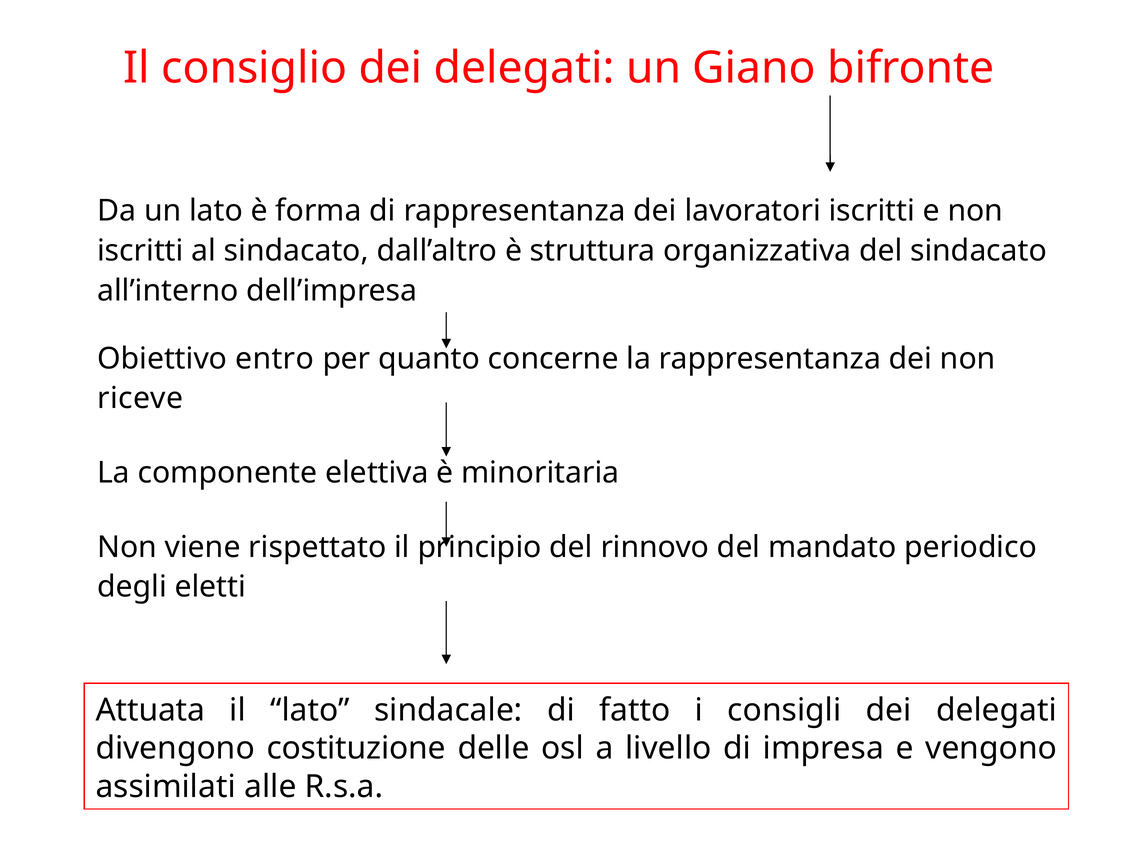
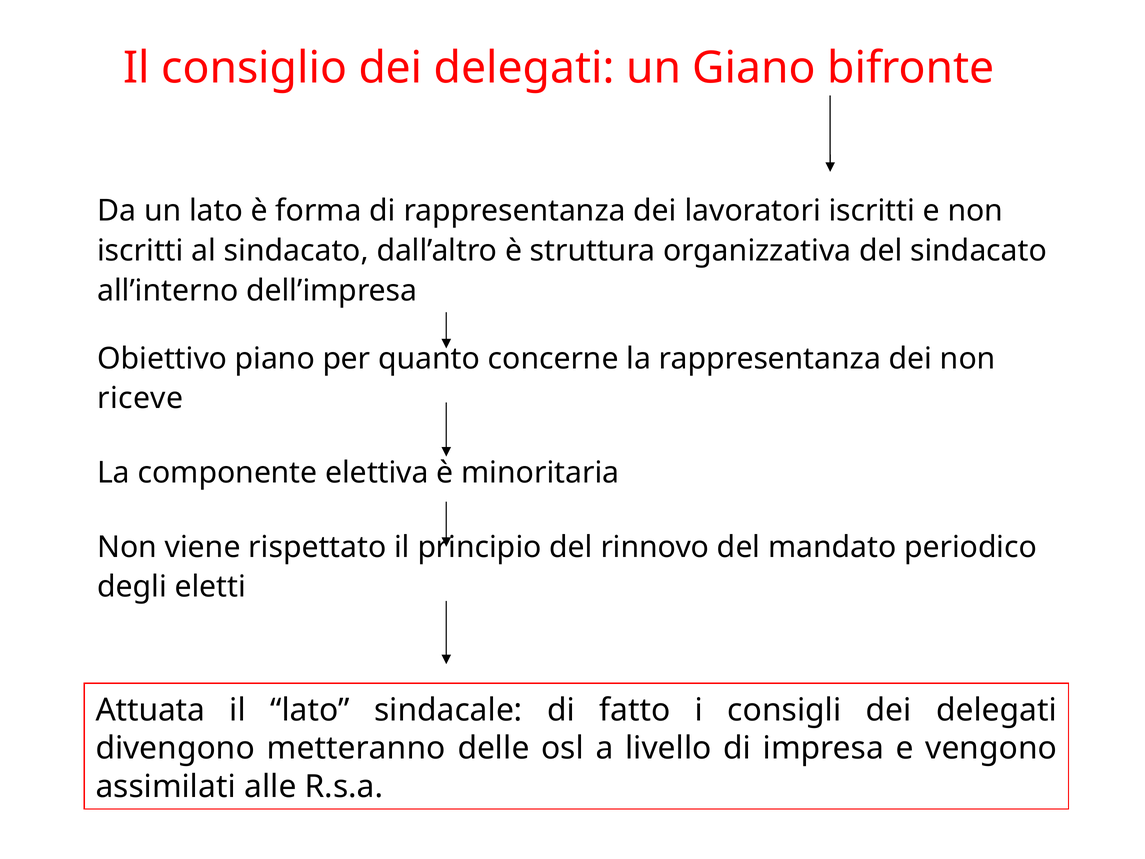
entro: entro -> piano
costituzione: costituzione -> metteranno
